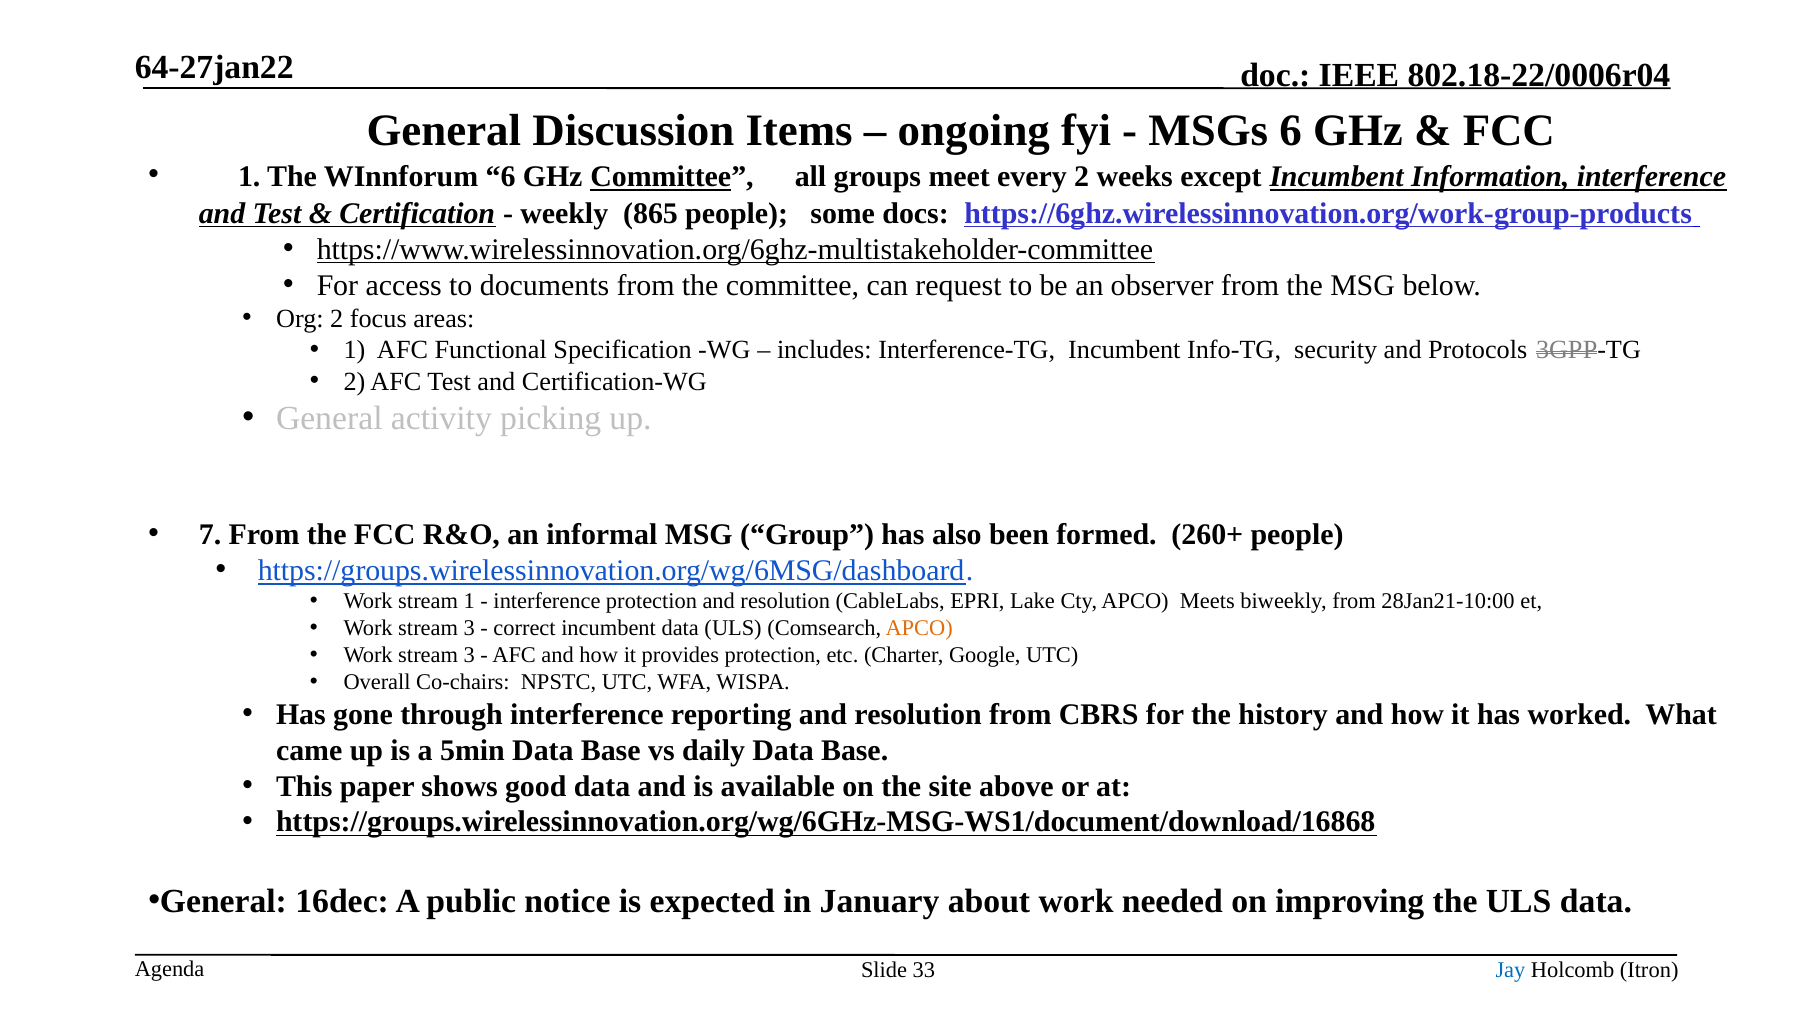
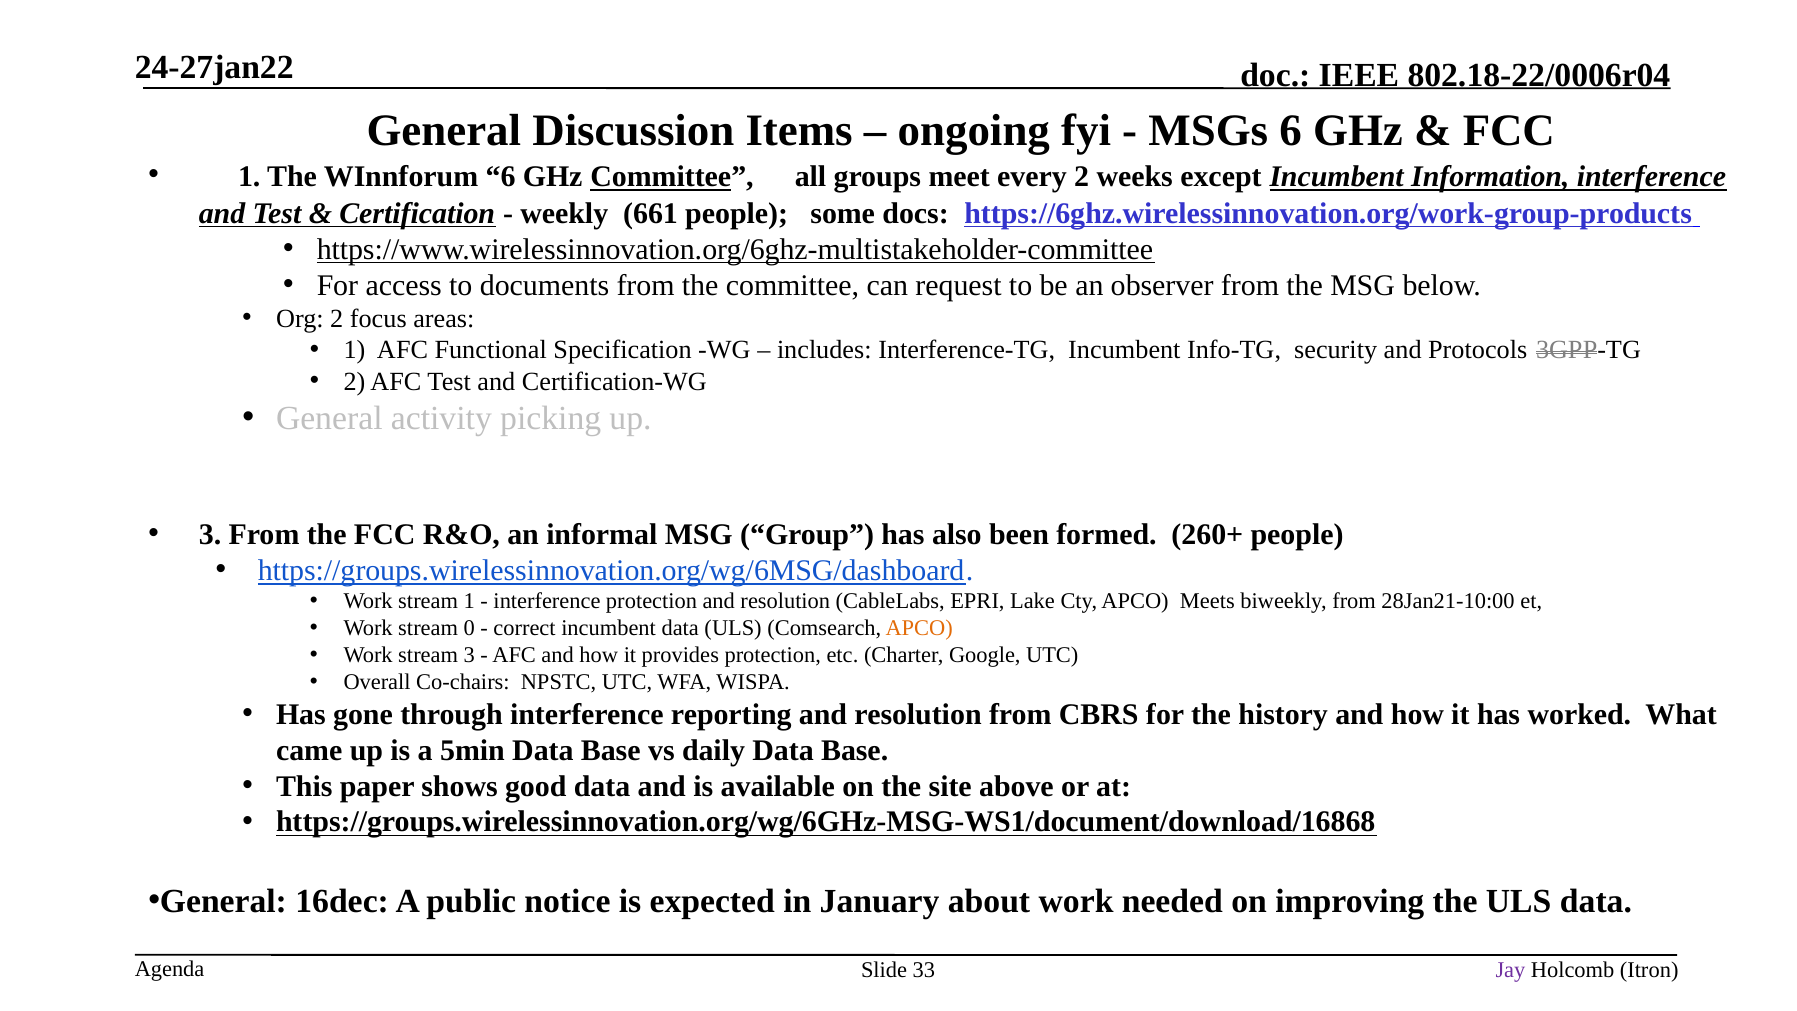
64-27jan22: 64-27jan22 -> 24-27jan22
865: 865 -> 661
7 at (210, 535): 7 -> 3
3 at (469, 628): 3 -> 0
Jay colour: blue -> purple
